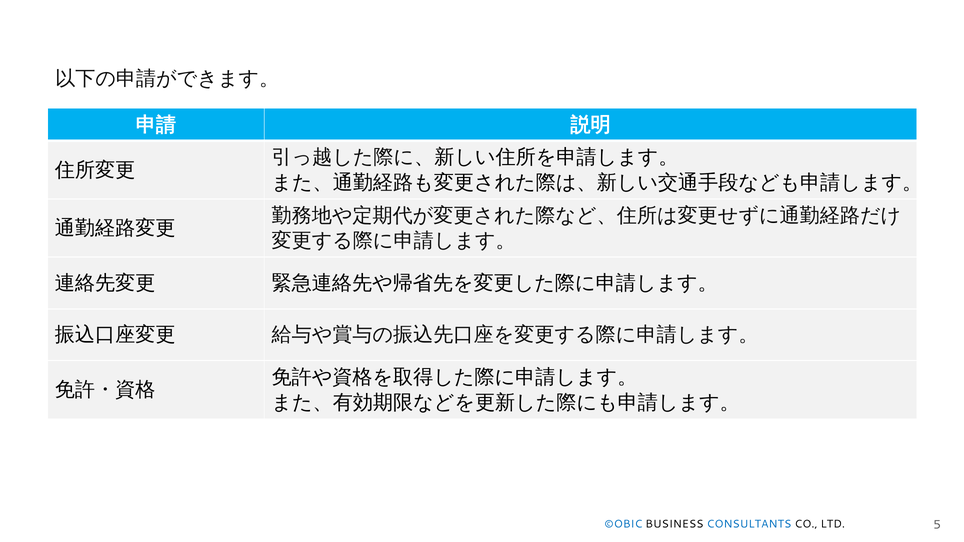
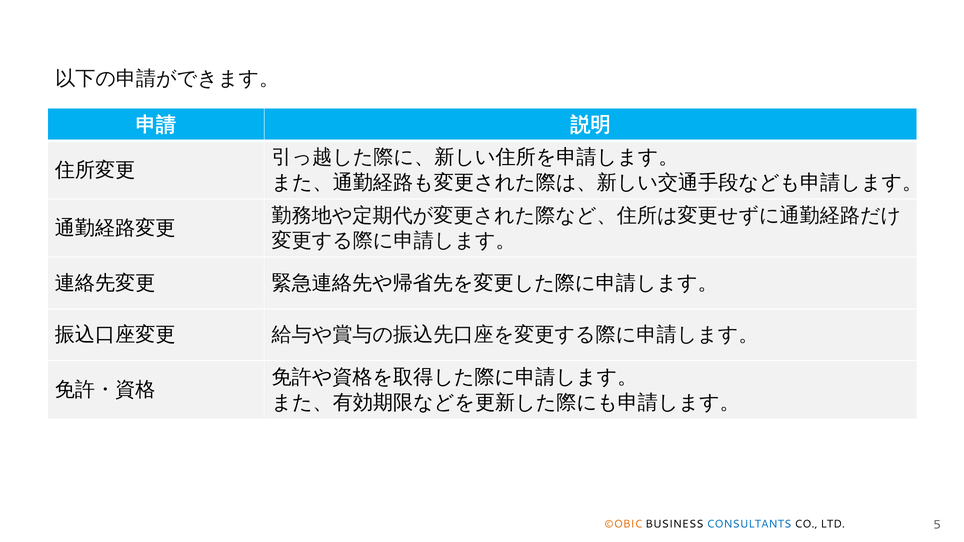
©OBIC colour: blue -> orange
